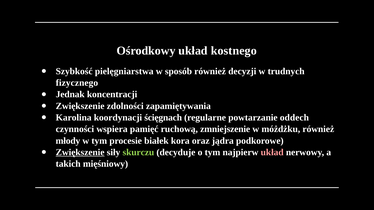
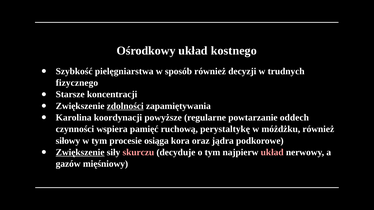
Jednak: Jednak -> Starsze
zdolności underline: none -> present
ścięgnach: ścięgnach -> powyższe
zmniejszenie: zmniejszenie -> perystaltykę
młody: młody -> siłowy
białek: białek -> osiąga
skurczu colour: light green -> pink
takich: takich -> gazów
